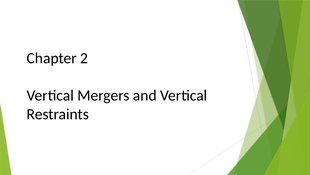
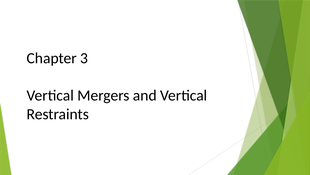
2: 2 -> 3
